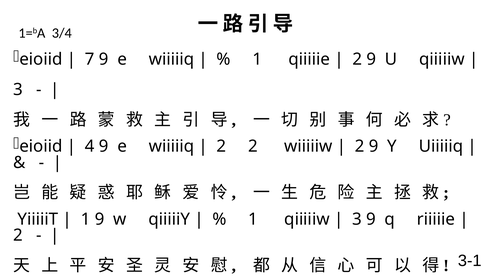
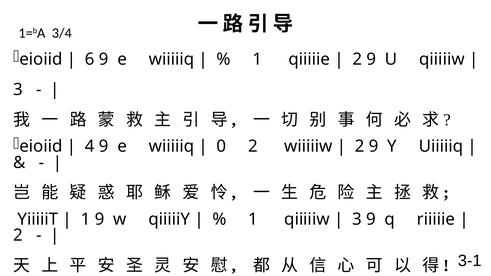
7: 7 -> 6
2 at (221, 146): 2 -> 0
